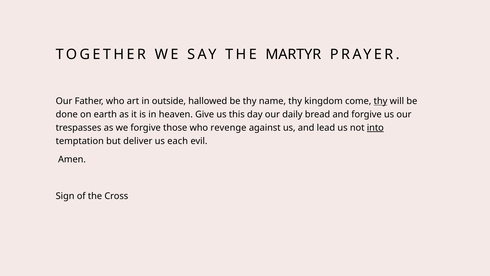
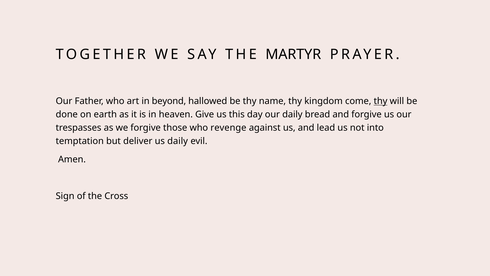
outside: outside -> beyond
into underline: present -> none
us each: each -> daily
